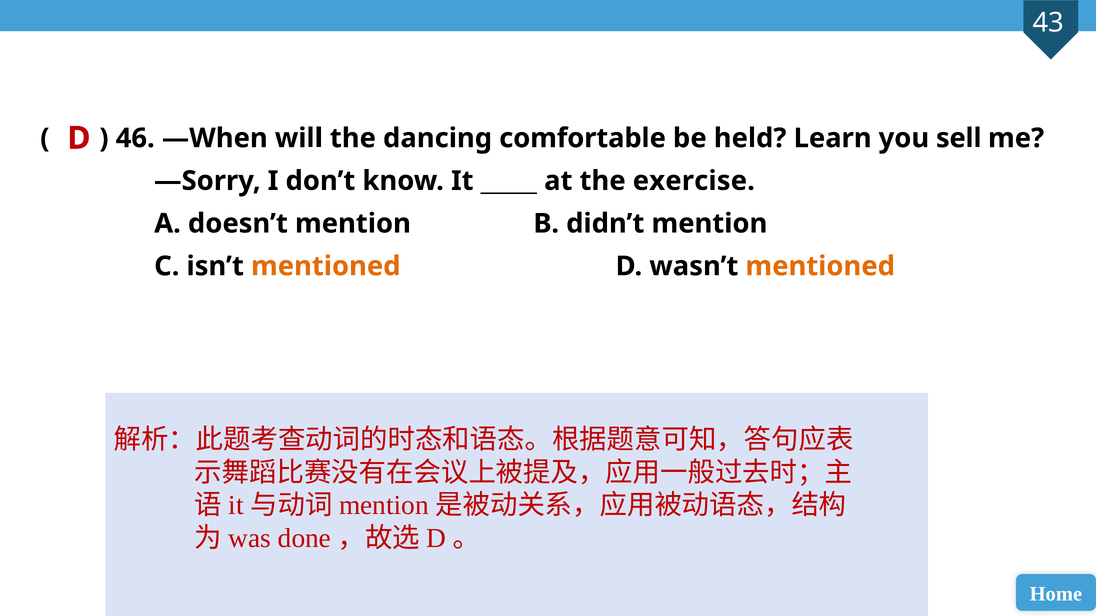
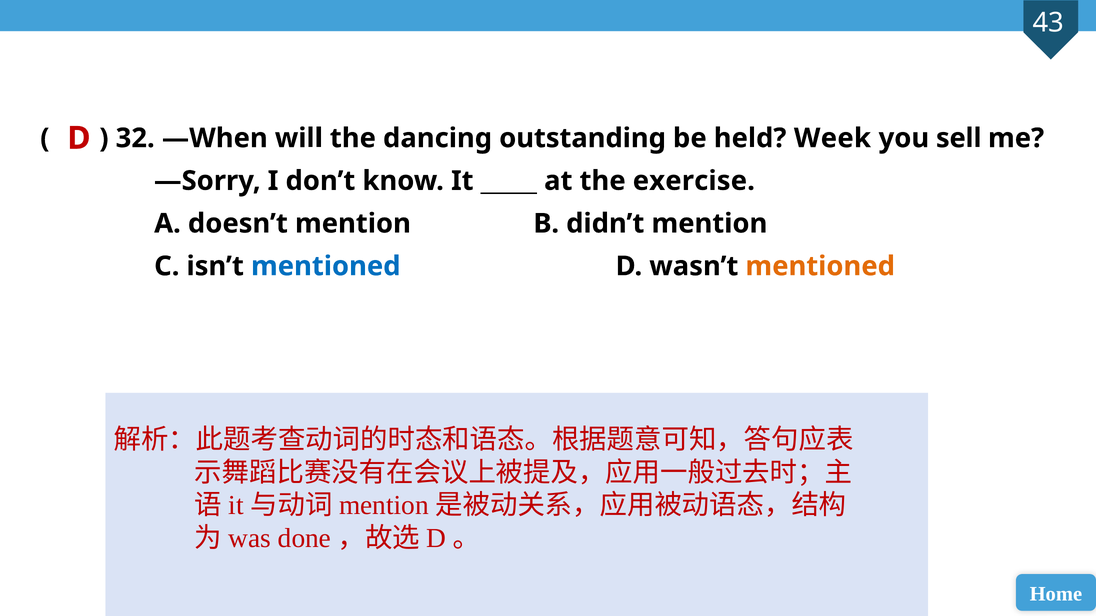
46: 46 -> 32
comfortable: comfortable -> outstanding
Learn: Learn -> Week
mentioned at (326, 266) colour: orange -> blue
